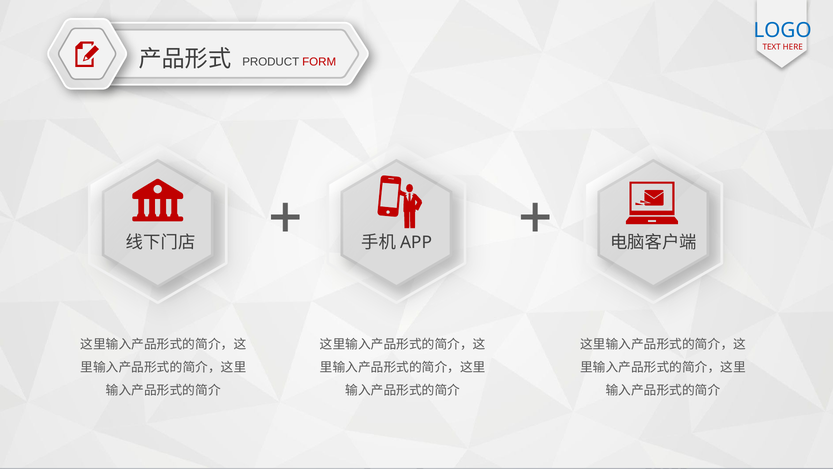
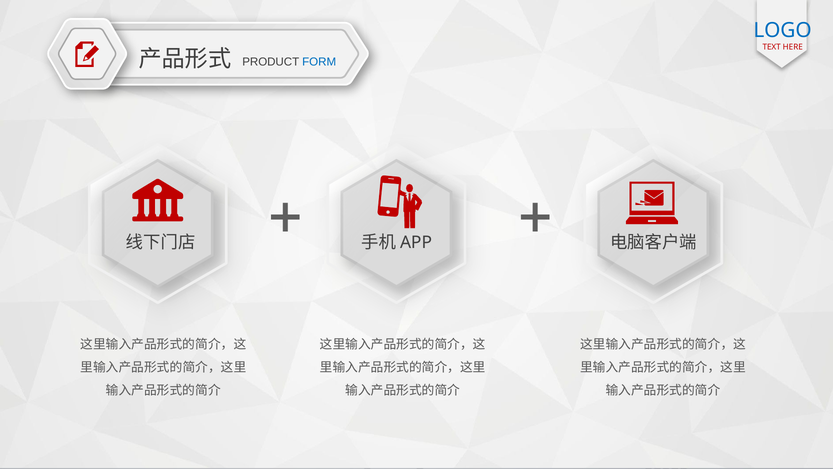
FORM colour: red -> blue
